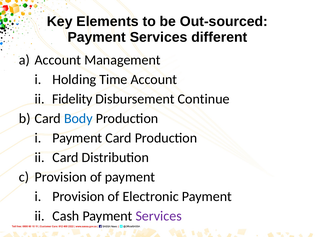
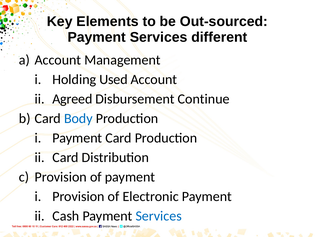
Time: Time -> Used
Fidelity: Fidelity -> Agreed
Services at (159, 215) colour: purple -> blue
